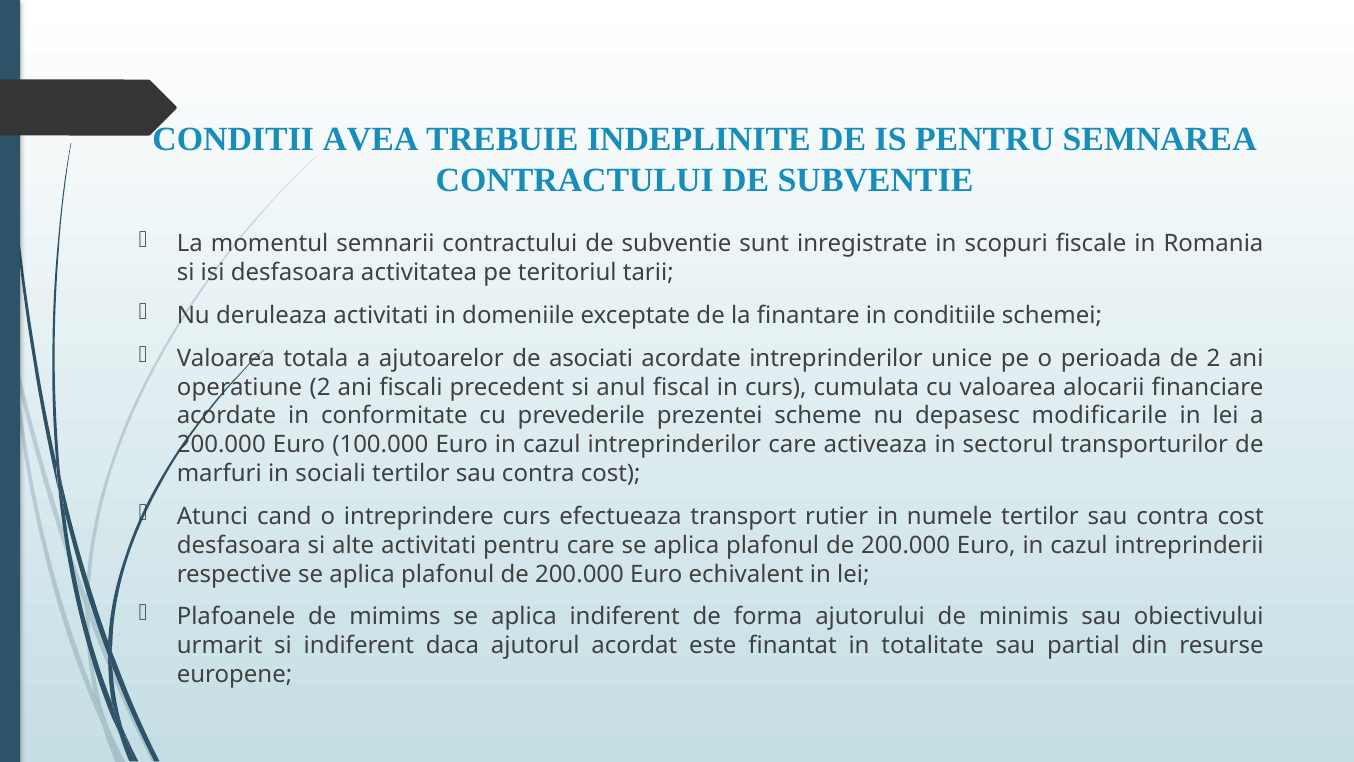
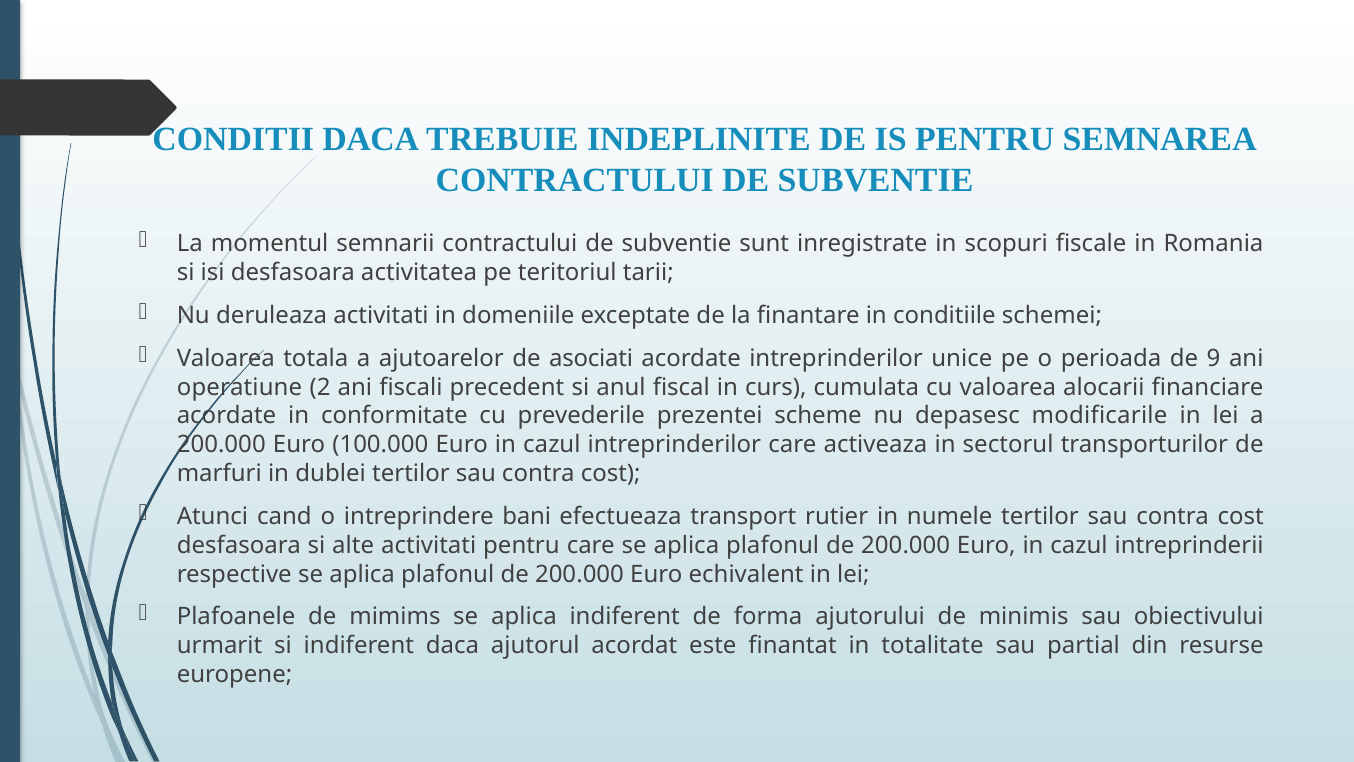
CONDITII AVEA: AVEA -> DACA
de 2: 2 -> 9
sociali: sociali -> dublei
intreprindere curs: curs -> bani
